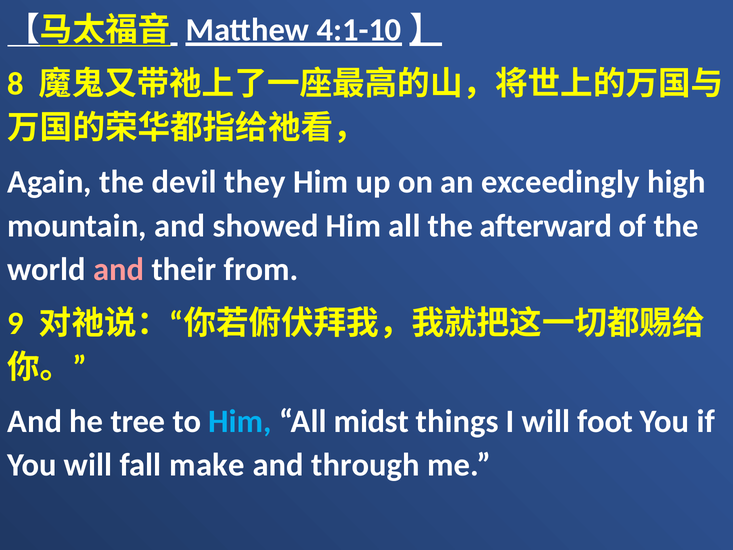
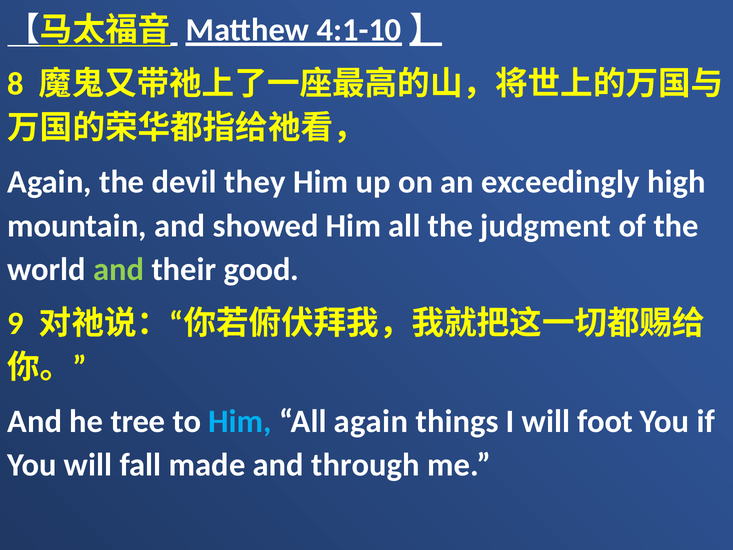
afterward: afterward -> judgment
and at (119, 269) colour: pink -> light green
from: from -> good
All midst: midst -> again
make: make -> made
